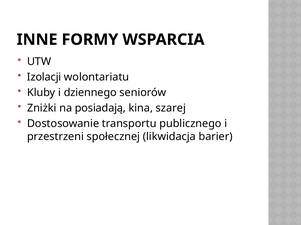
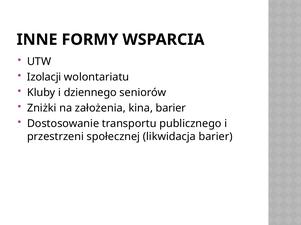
posiadają: posiadają -> założenia
kina szarej: szarej -> barier
